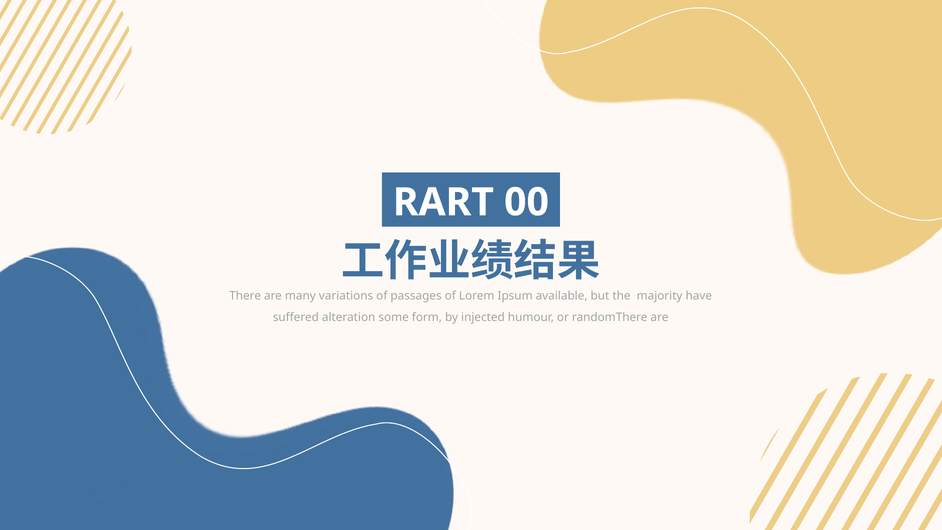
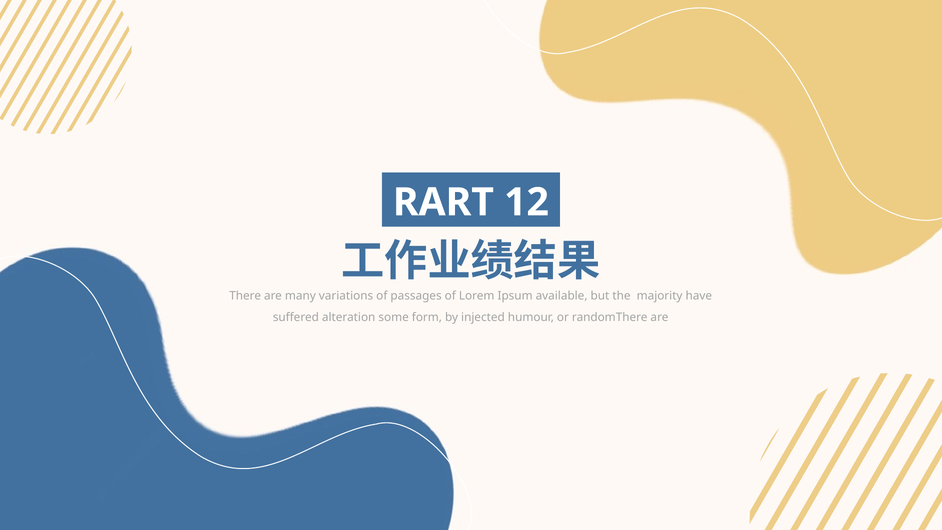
00: 00 -> 12
